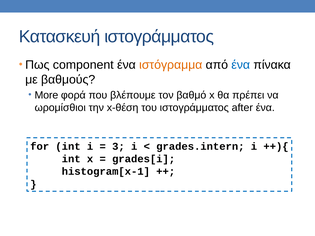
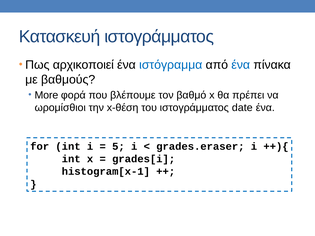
component: component -> αρχικοποιεί
ιστόγραμμα colour: orange -> blue
after: after -> date
3: 3 -> 5
grades.intern: grades.intern -> grades.eraser
